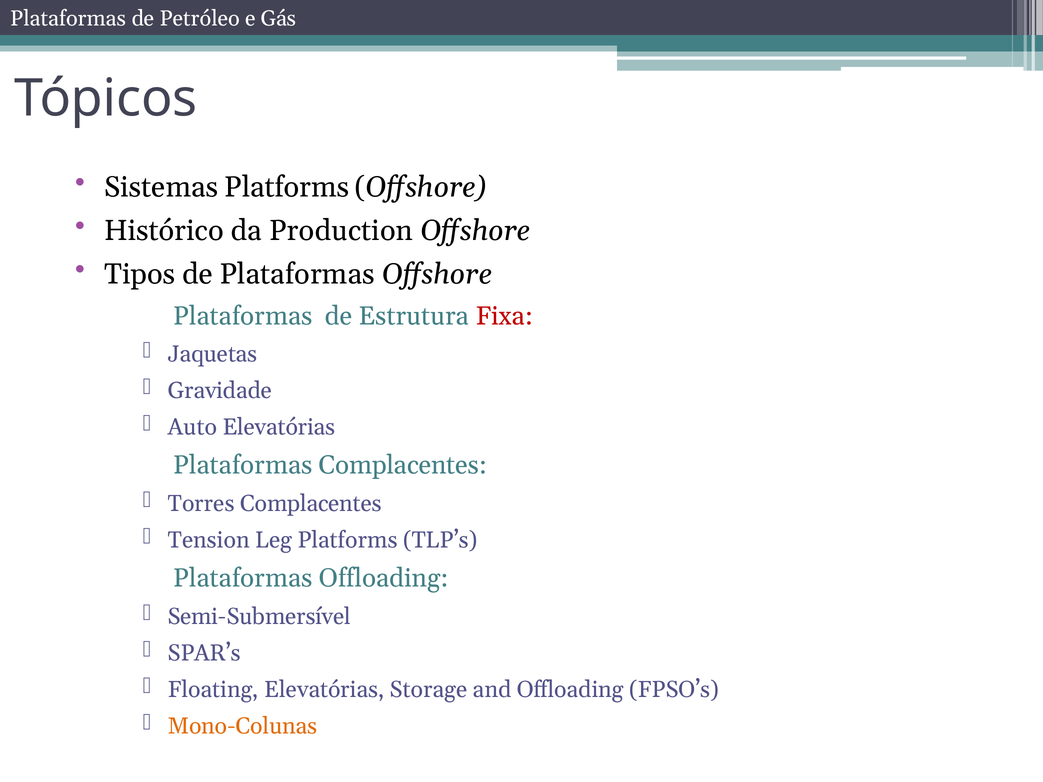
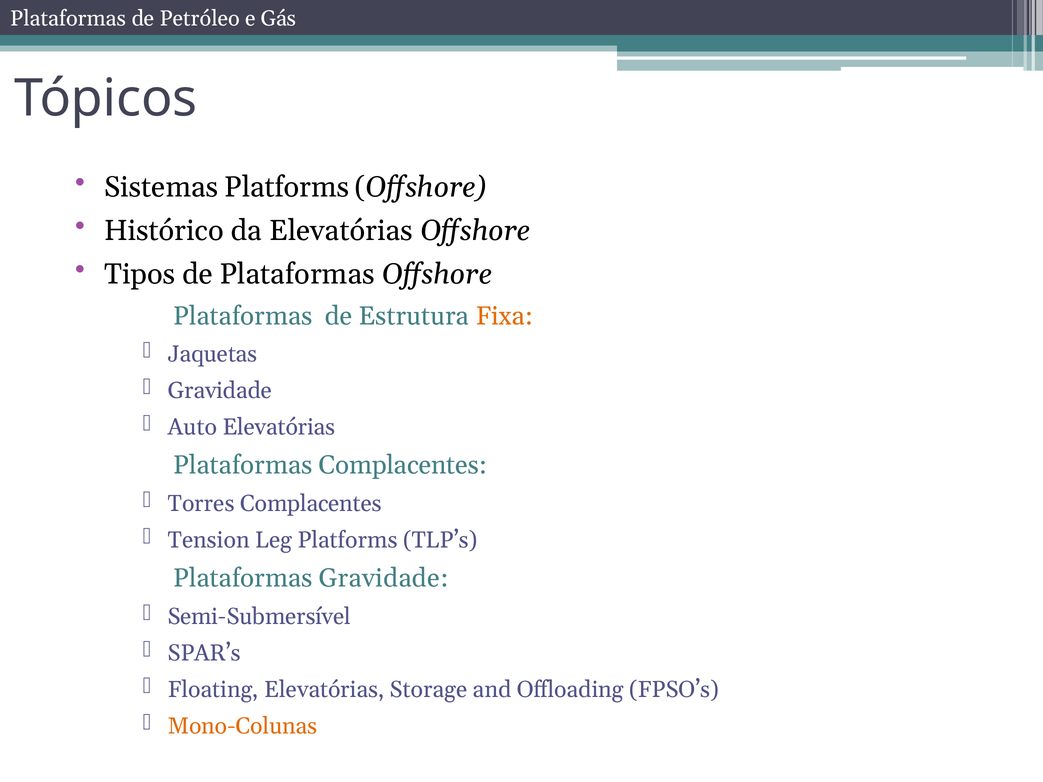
da Production: Production -> Elevatórias
Fixa colour: red -> orange
Plataformas Offloading: Offloading -> Gravidade
